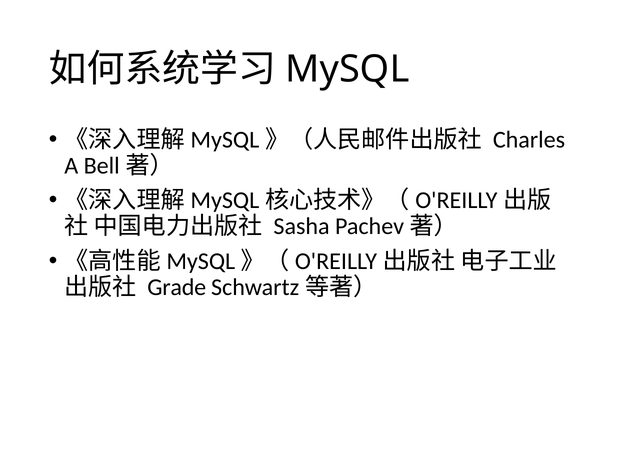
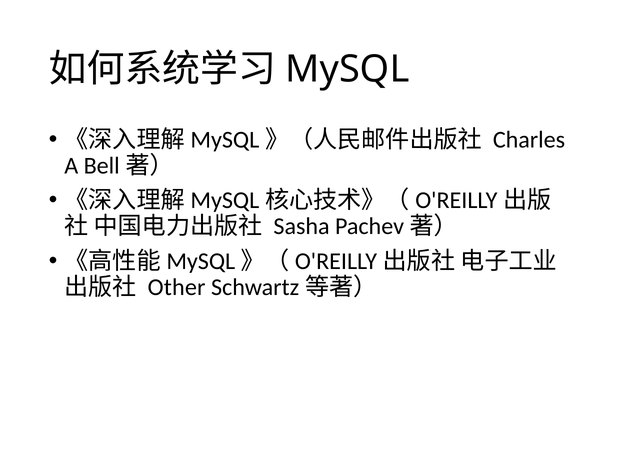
Grade: Grade -> Other
